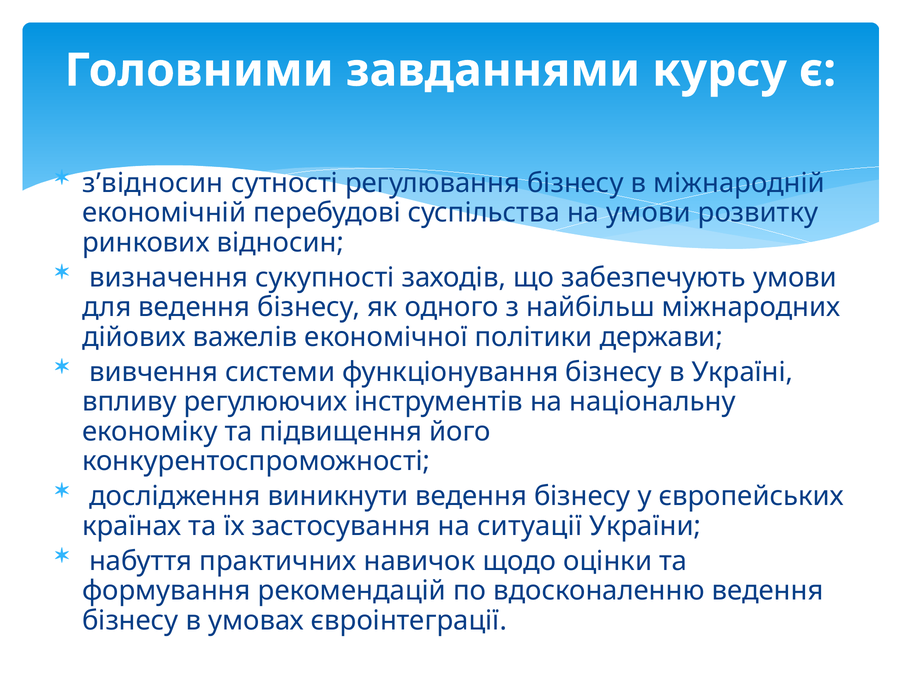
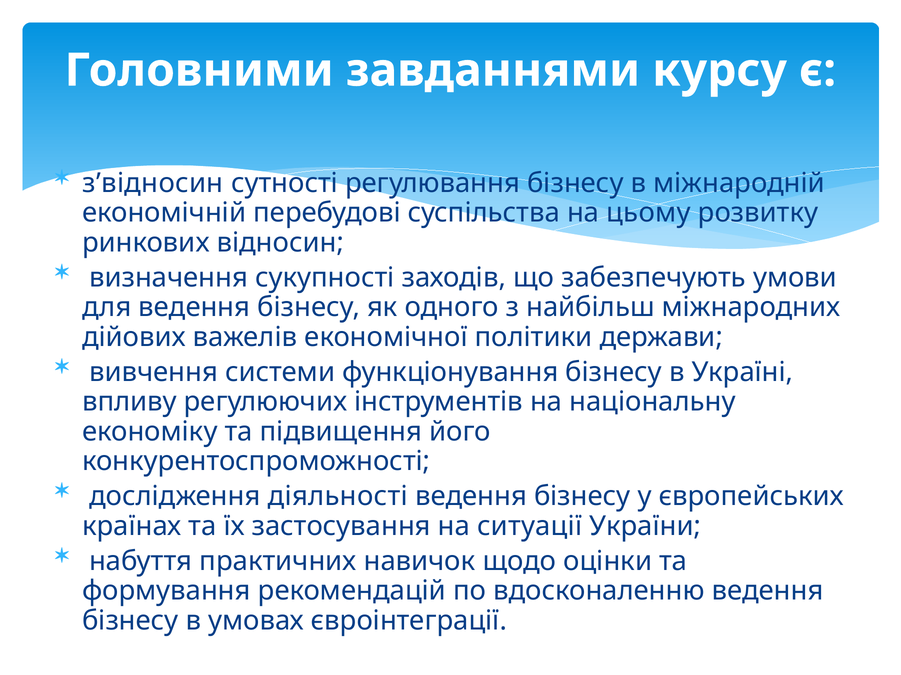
на умови: умови -> цьому
виникнути: виникнути -> діяльності
